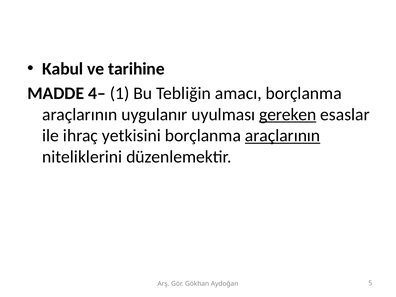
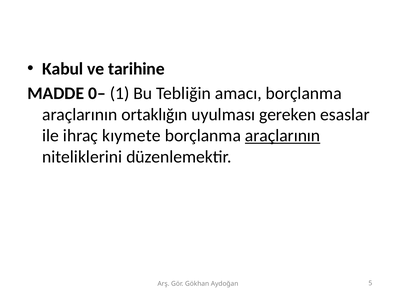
4–: 4– -> 0–
uygulanır: uygulanır -> ortaklığın
gereken underline: present -> none
yetkisini: yetkisini -> kıymete
